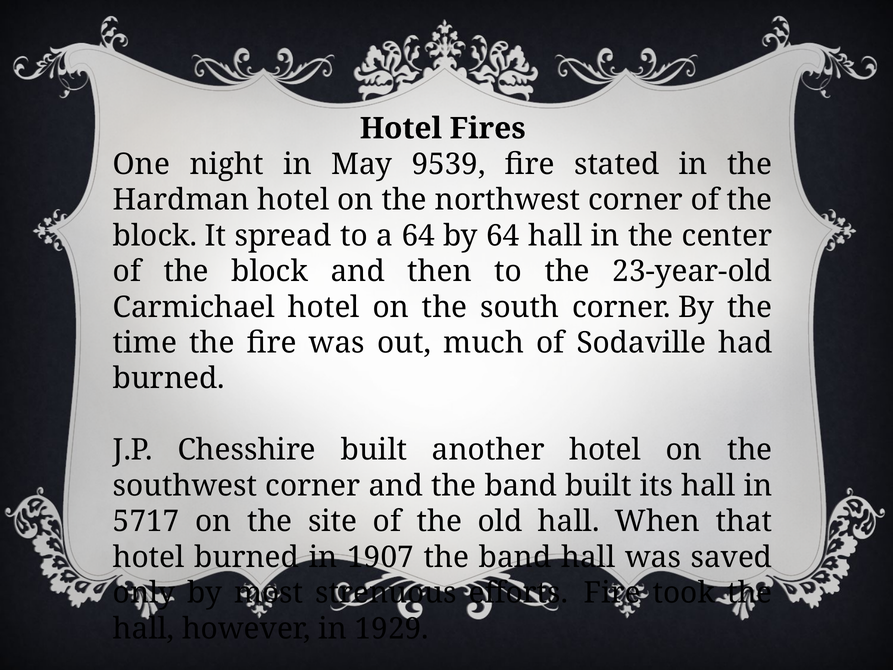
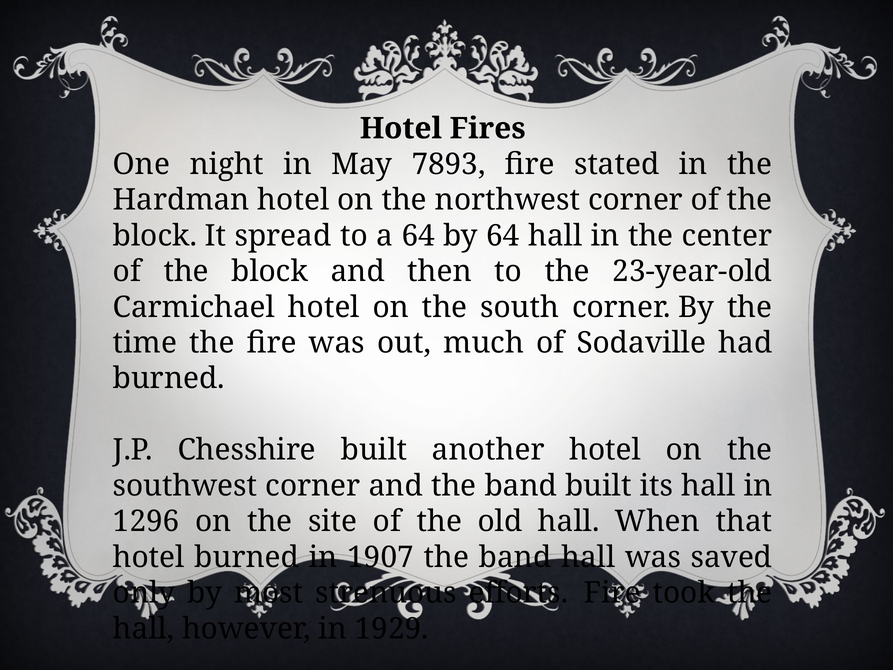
9539: 9539 -> 7893
5717: 5717 -> 1296
